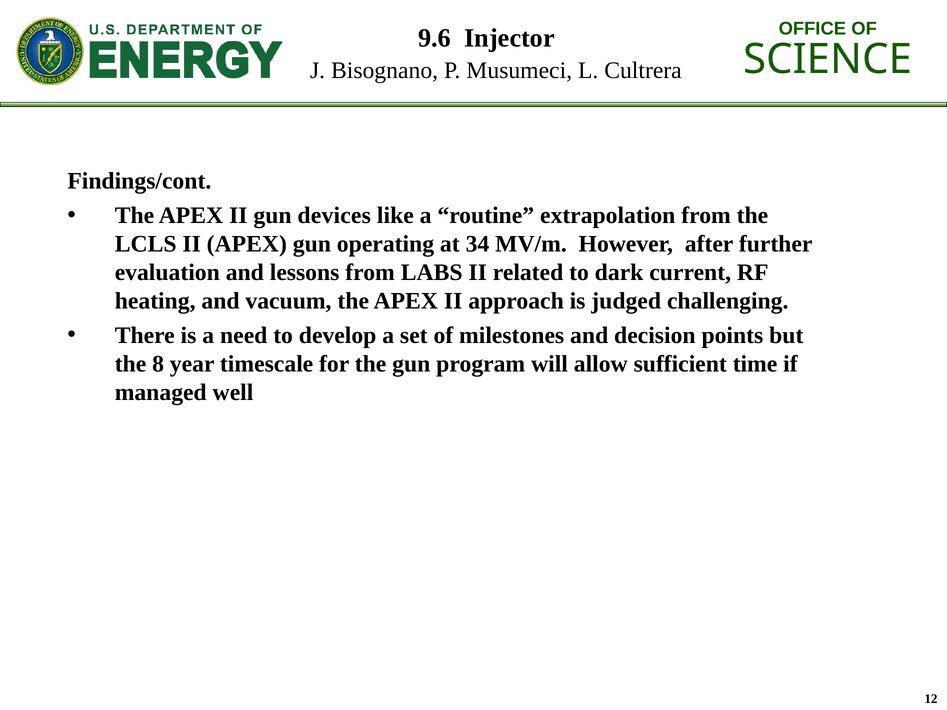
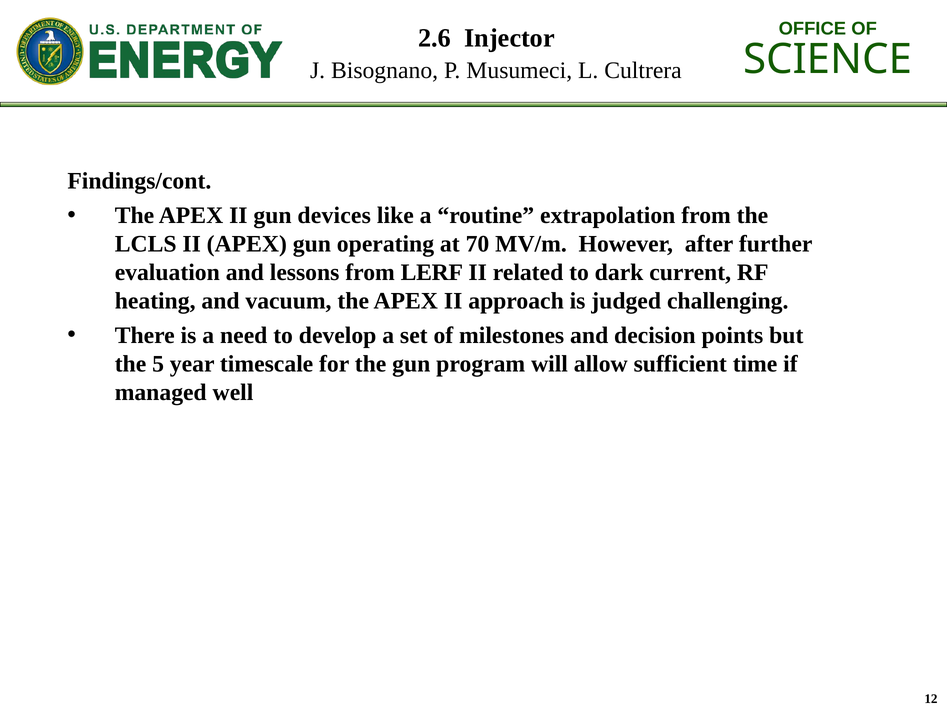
9.6: 9.6 -> 2.6
34: 34 -> 70
LABS: LABS -> LERF
8: 8 -> 5
